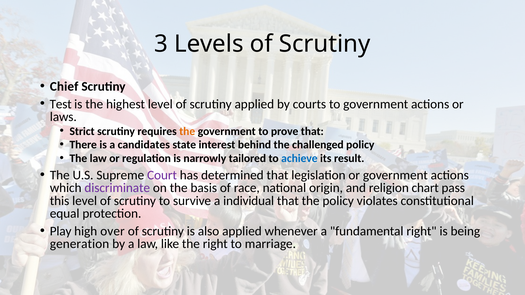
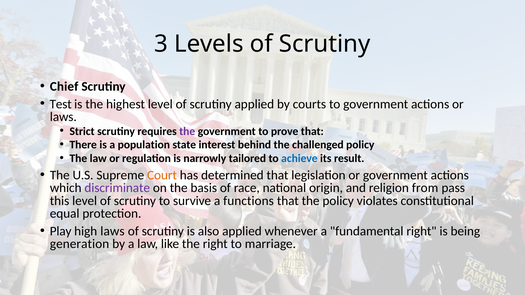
the at (187, 131) colour: orange -> purple
candidates: candidates -> population
Court colour: purple -> orange
chart: chart -> from
individual: individual -> functions
high over: over -> laws
